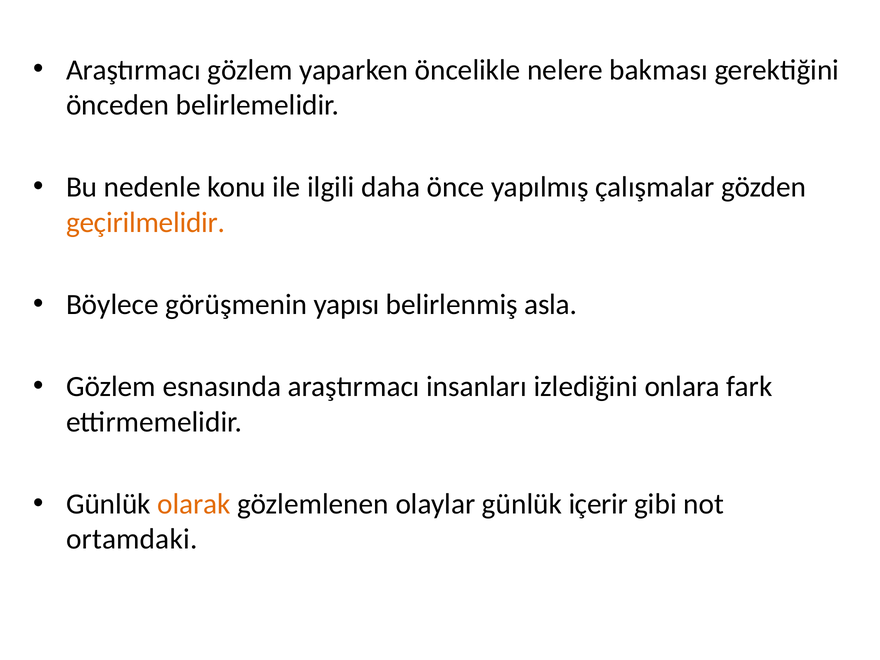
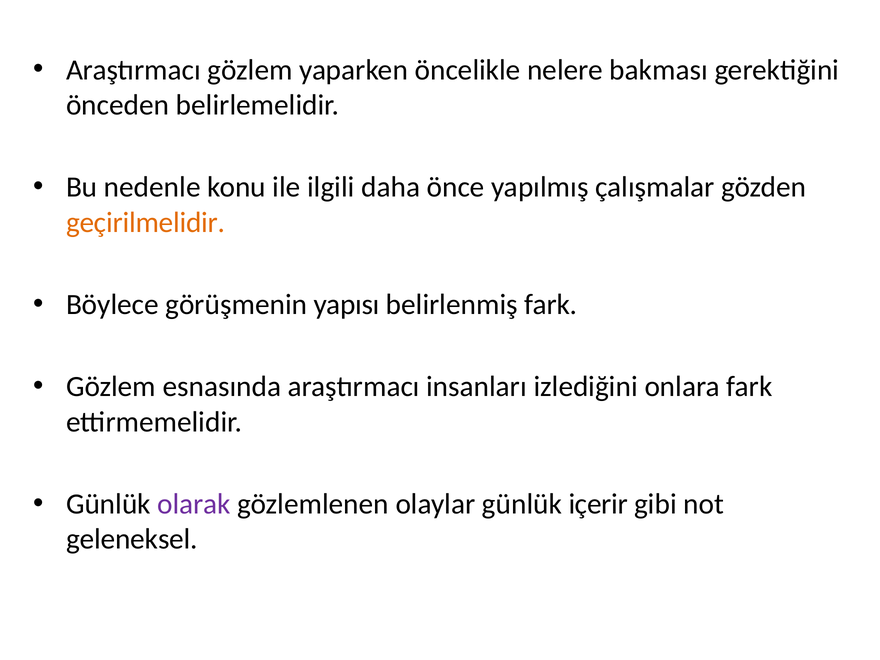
belirlenmiş asla: asla -> fark
olarak colour: orange -> purple
ortamdaki: ortamdaki -> geleneksel
